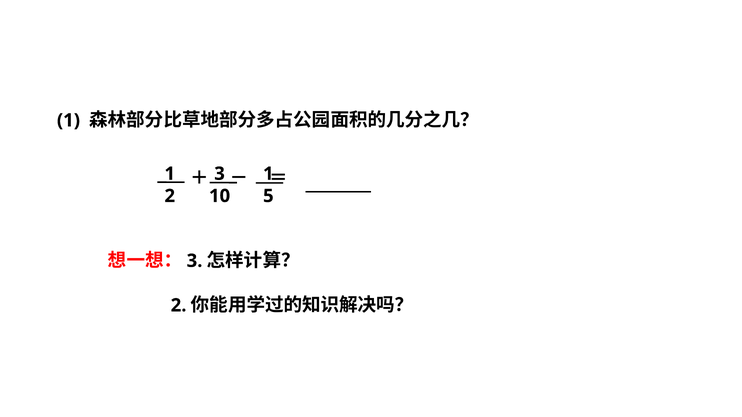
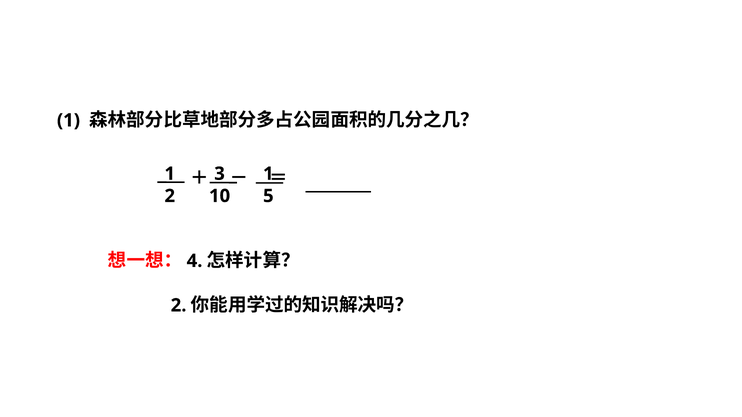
3 at (195, 261): 3 -> 4
